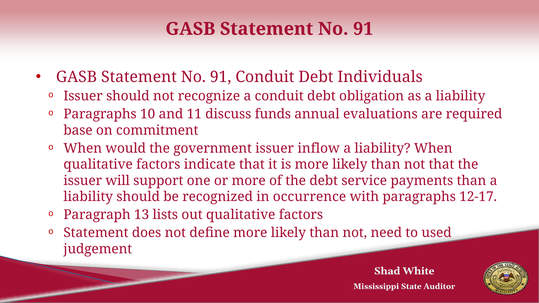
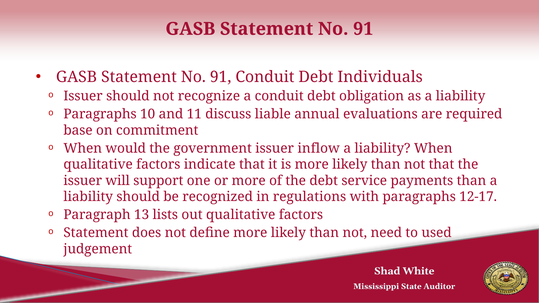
funds: funds -> liable
occurrence: occurrence -> regulations
